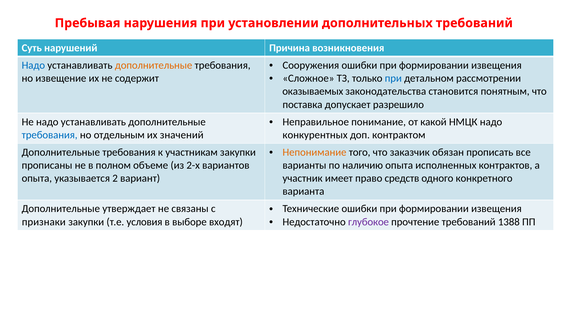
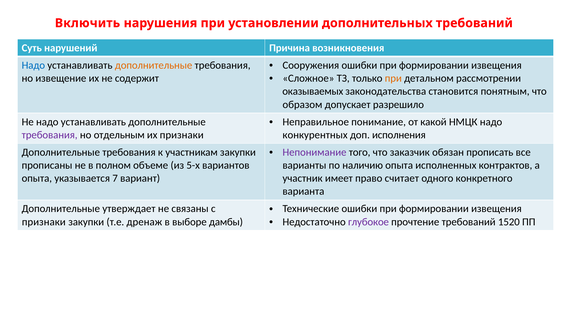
Пребывая: Пребывая -> Включить
при at (393, 78) colour: blue -> orange
поставка: поставка -> образом
требования at (50, 135) colour: blue -> purple
их значений: значений -> признаки
контрактом: контрактом -> исполнения
Непонимание colour: orange -> purple
2-х: 2-х -> 5-х
2: 2 -> 7
средств: средств -> считает
1388: 1388 -> 1520
условия: условия -> дренаж
входят: входят -> дамбы
